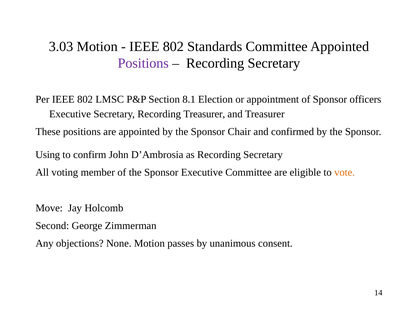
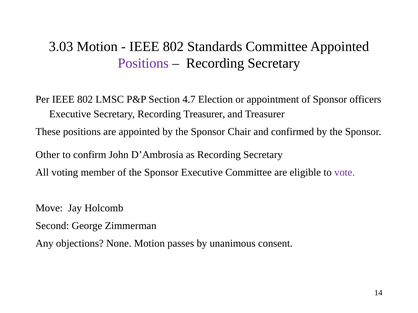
8.1: 8.1 -> 4.7
Using: Using -> Other
vote colour: orange -> purple
